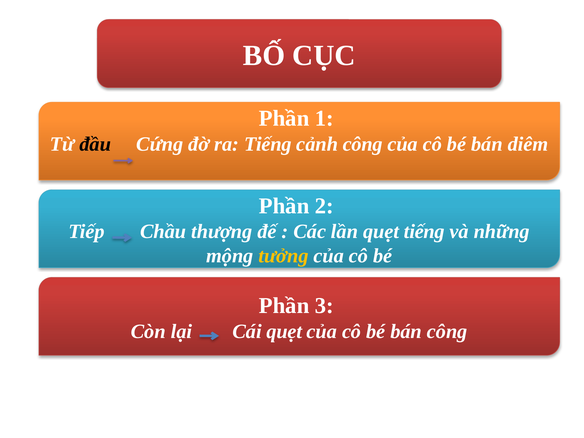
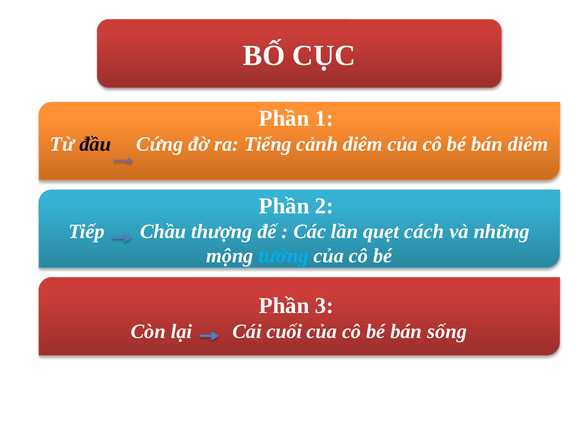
cảnh công: công -> diêm
quẹt tiếng: tiếng -> cách
tưởng colour: yellow -> light blue
Cái quẹt: quẹt -> cuối
bán công: công -> sống
